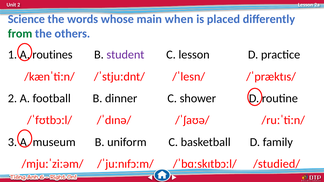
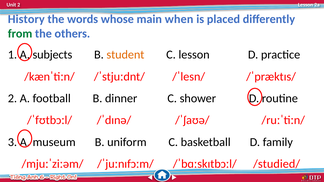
Science: Science -> History
routines: routines -> subjects
student colour: purple -> orange
